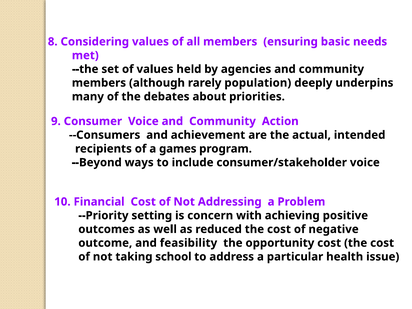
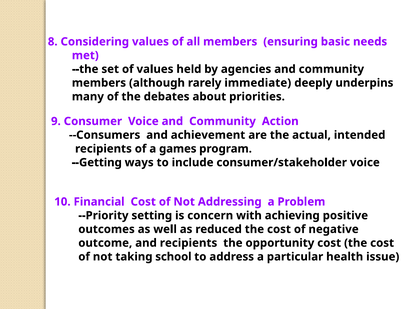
population: population -> immediate
--Beyond: --Beyond -> --Getting
and feasibility: feasibility -> recipients
